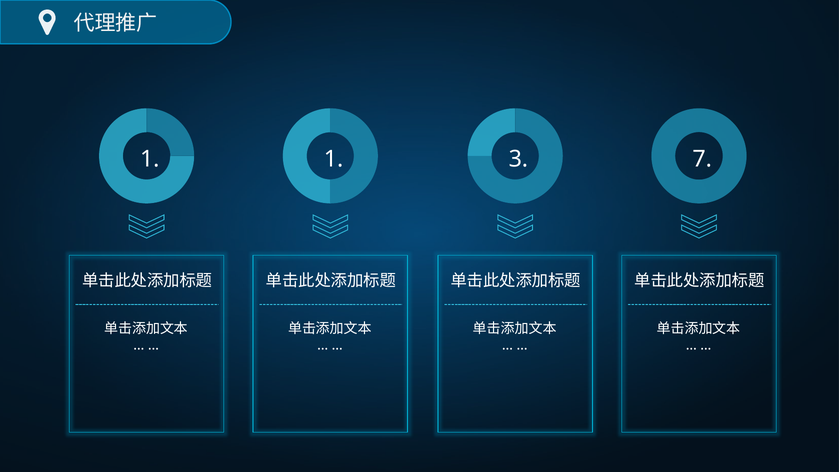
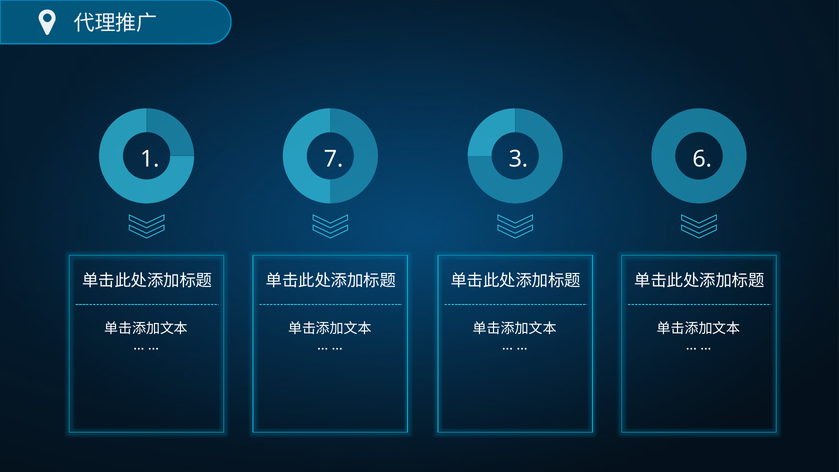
1 1: 1 -> 7
7: 7 -> 6
